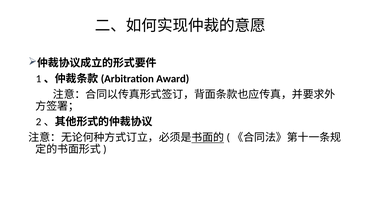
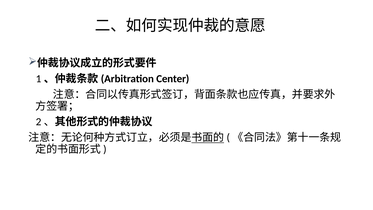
Award: Award -> Center
